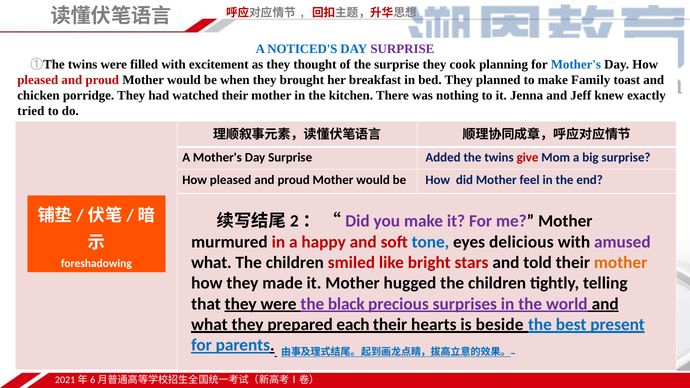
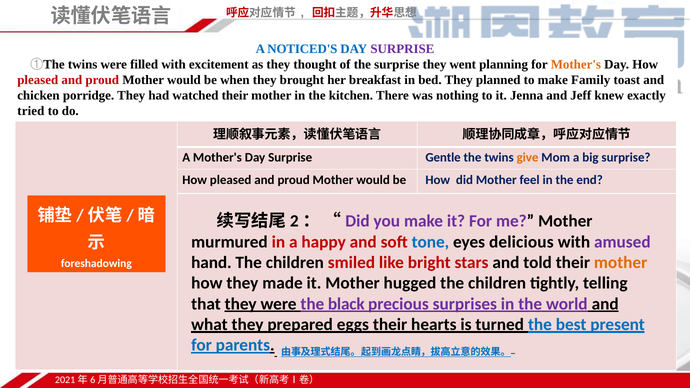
cook: cook -> went
Mother's at (576, 65) colour: blue -> orange
Added: Added -> Gentle
give colour: red -> orange
what at (211, 263): what -> hand
each: each -> eggs
beside: beside -> turned
